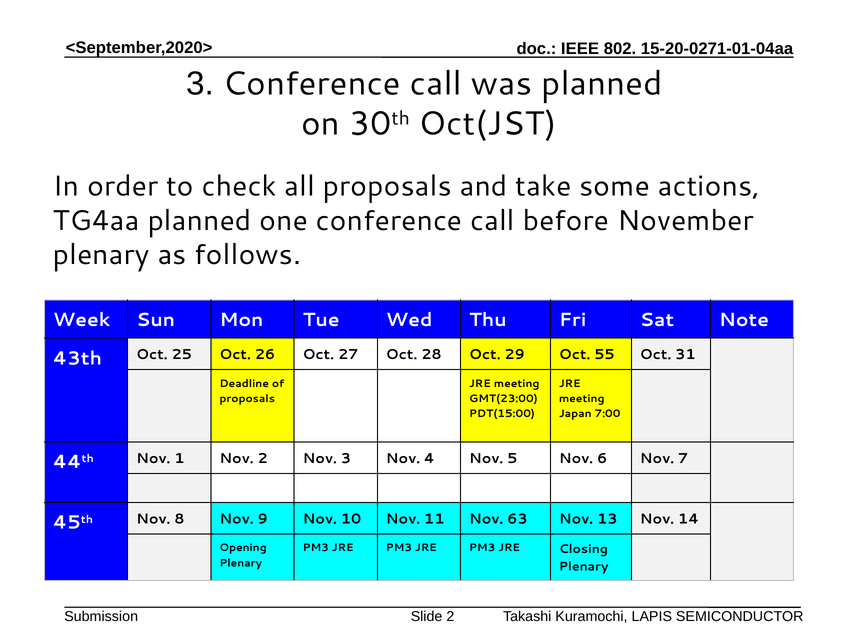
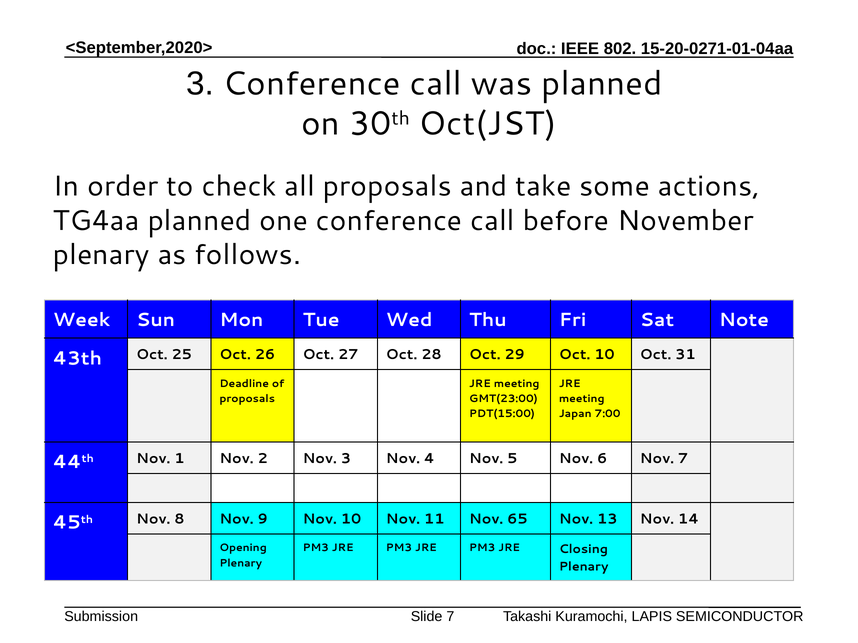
Oct 55: 55 -> 10
63: 63 -> 65
Slide 2: 2 -> 7
